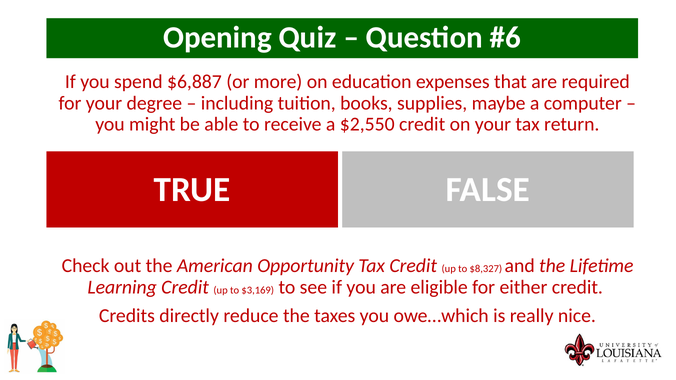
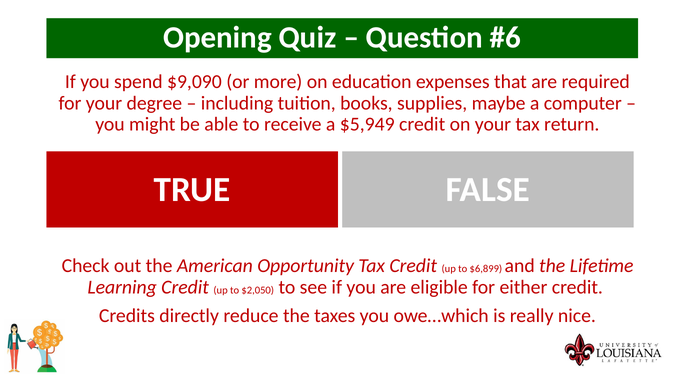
$6,887: $6,887 -> $9,090
$2,550: $2,550 -> $5,949
$8,327: $8,327 -> $6,899
$3,169: $3,169 -> $2,050
